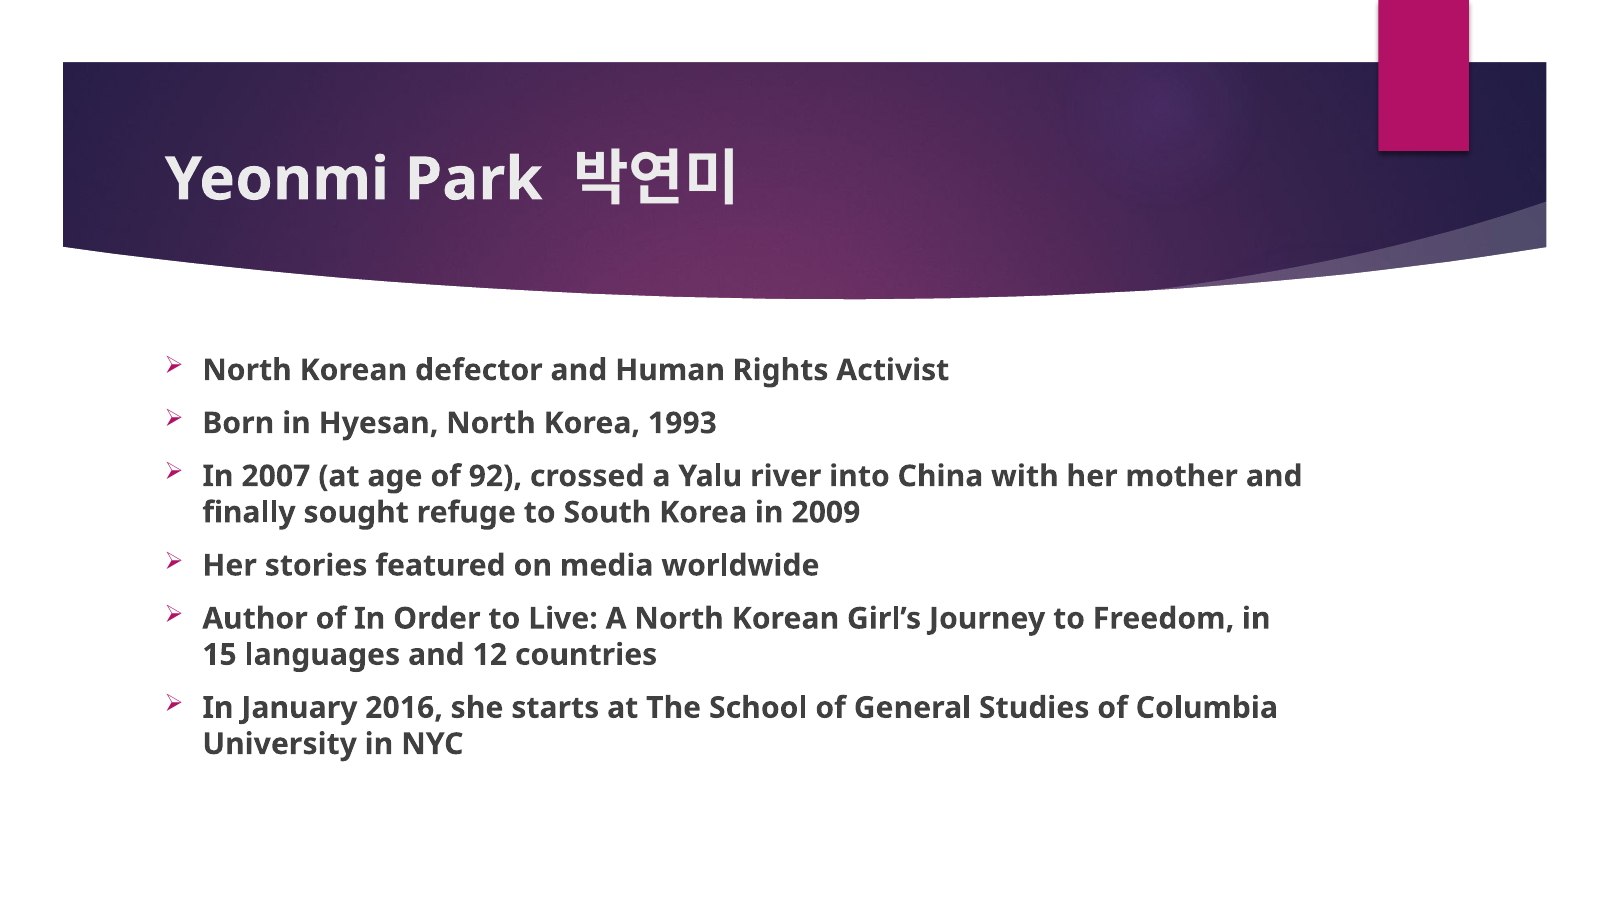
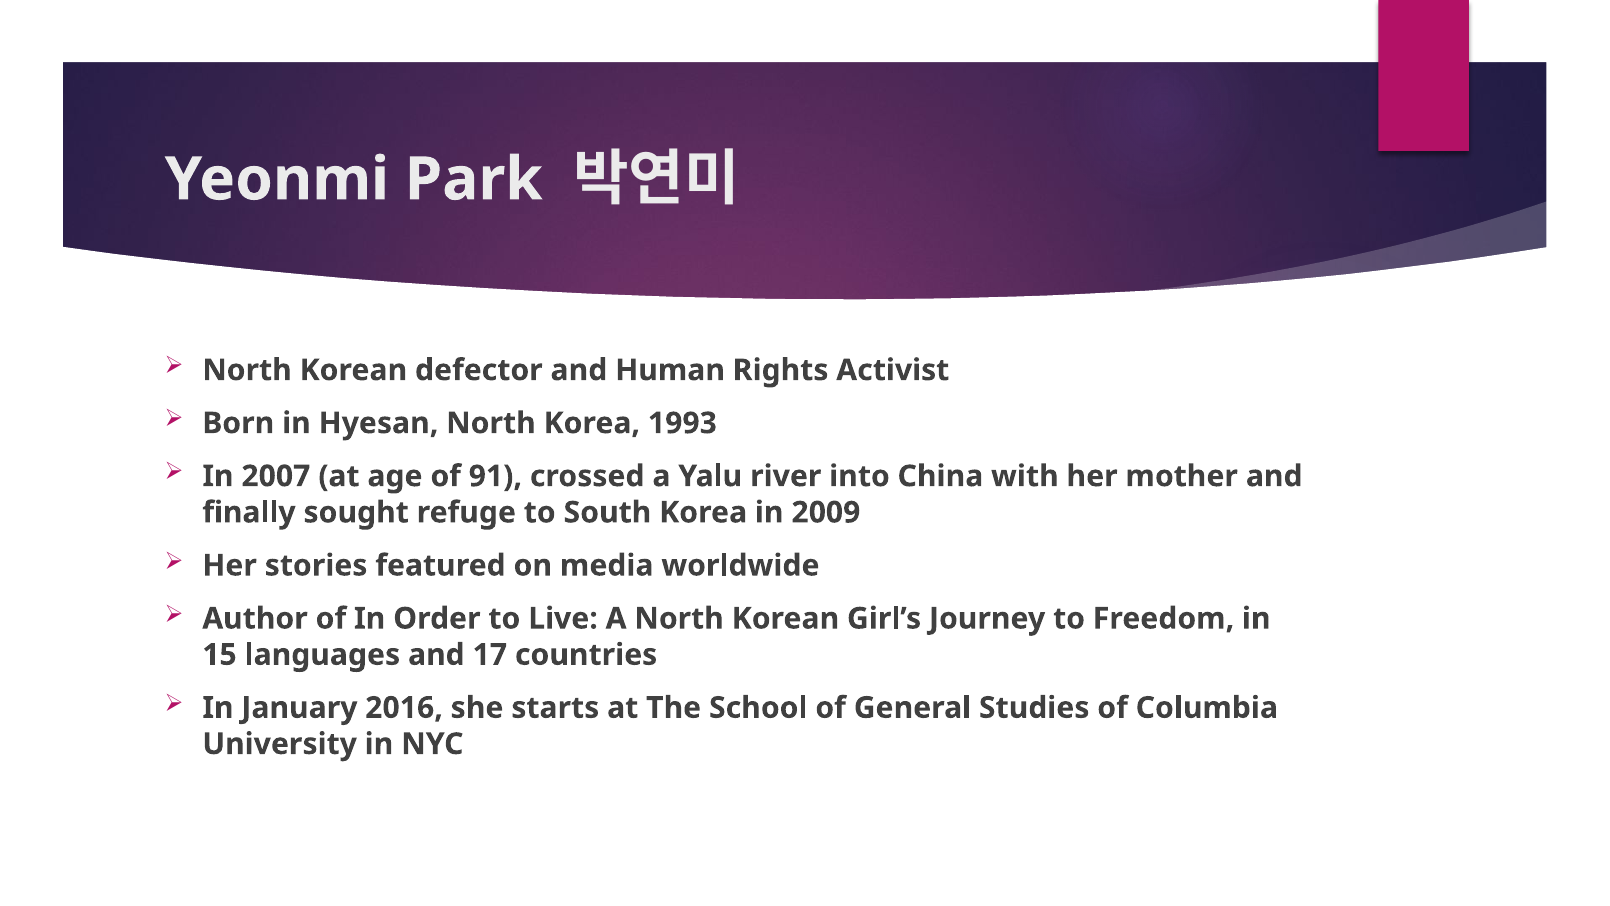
92: 92 -> 91
12: 12 -> 17
